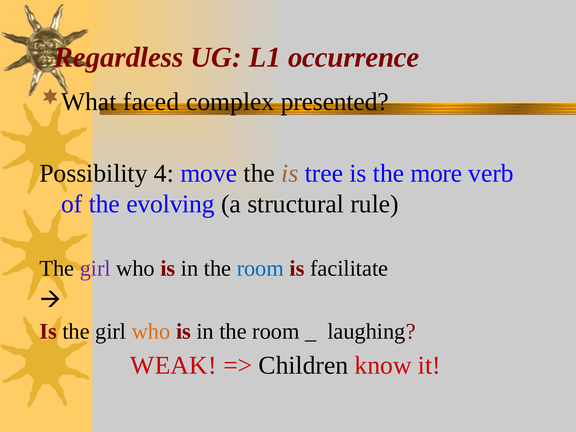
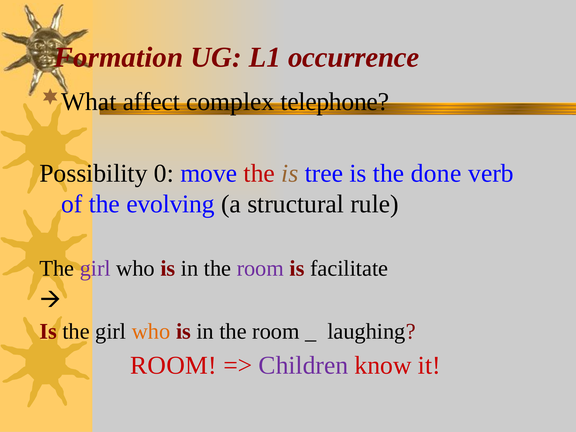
Regardless: Regardless -> Formation
faced: faced -> affect
presented: presented -> telephone
4: 4 -> 0
the at (259, 173) colour: black -> red
more: more -> done
room at (260, 269) colour: blue -> purple
WEAK at (173, 365): WEAK -> ROOM
Children colour: black -> purple
